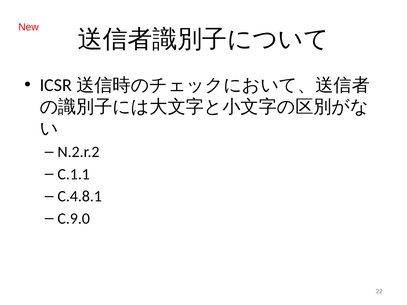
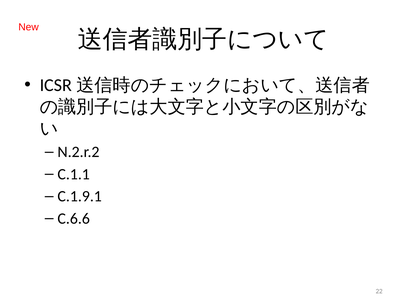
C.4.8.1: C.4.8.1 -> C.1.9.1
C.9.0: C.9.0 -> C.6.6
